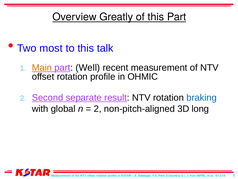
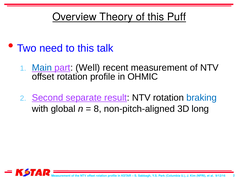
Greatly: Greatly -> Theory
this Part: Part -> Puff
most: most -> need
Main colour: orange -> blue
2 at (98, 108): 2 -> 8
